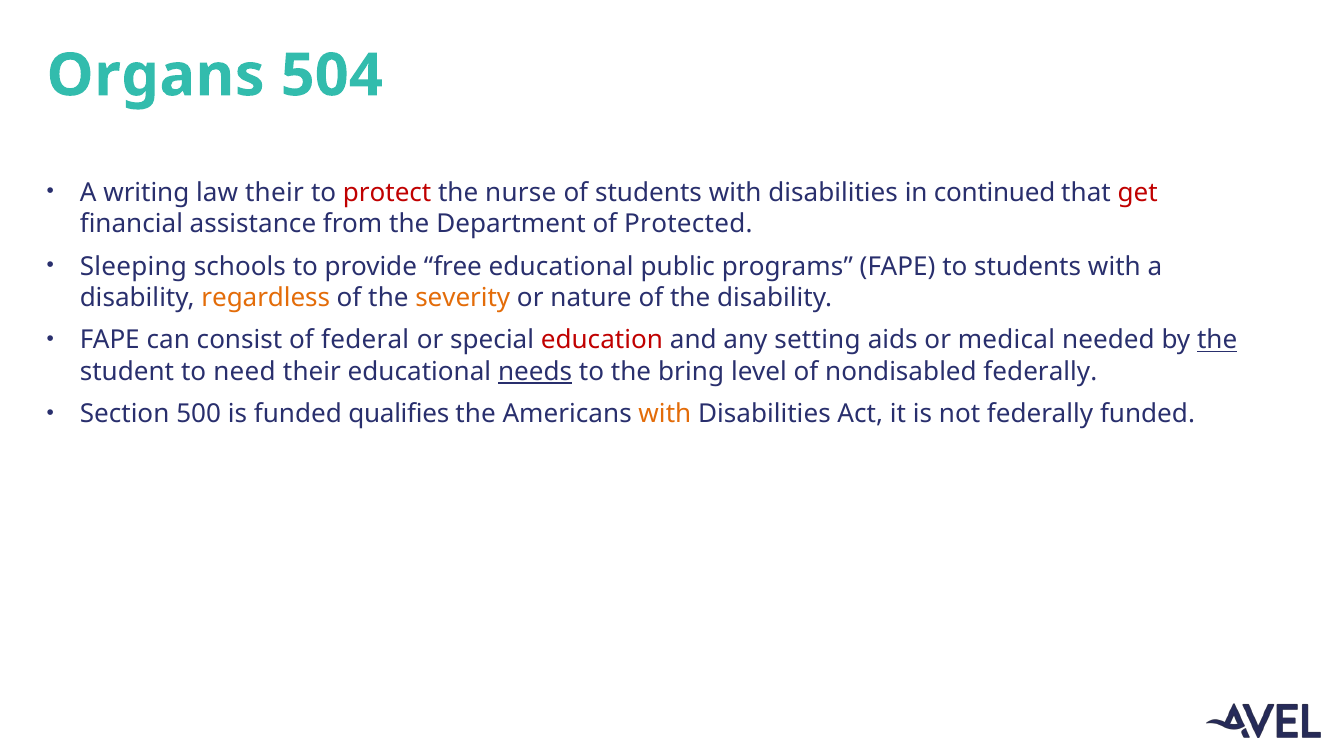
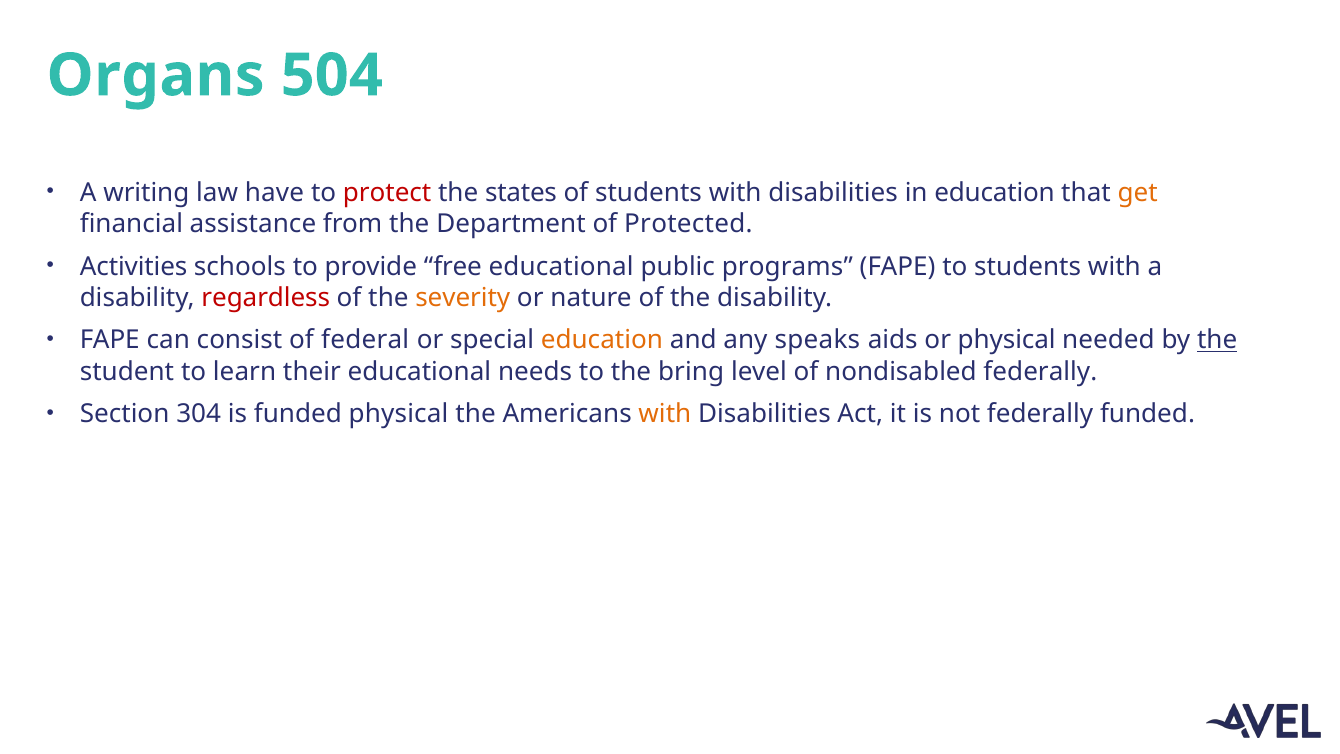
law their: their -> have
nurse: nurse -> states
in continued: continued -> education
get colour: red -> orange
Sleeping: Sleeping -> Activities
regardless colour: orange -> red
education at (602, 340) colour: red -> orange
setting: setting -> speaks
or medical: medical -> physical
need: need -> learn
needs underline: present -> none
500: 500 -> 304
funded qualifies: qualifies -> physical
